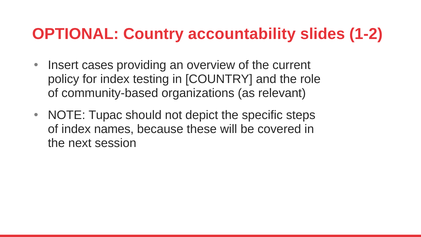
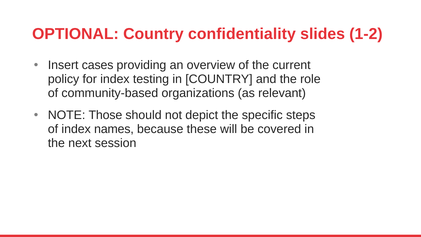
accountability: accountability -> confidentiality
Tupac: Tupac -> Those
